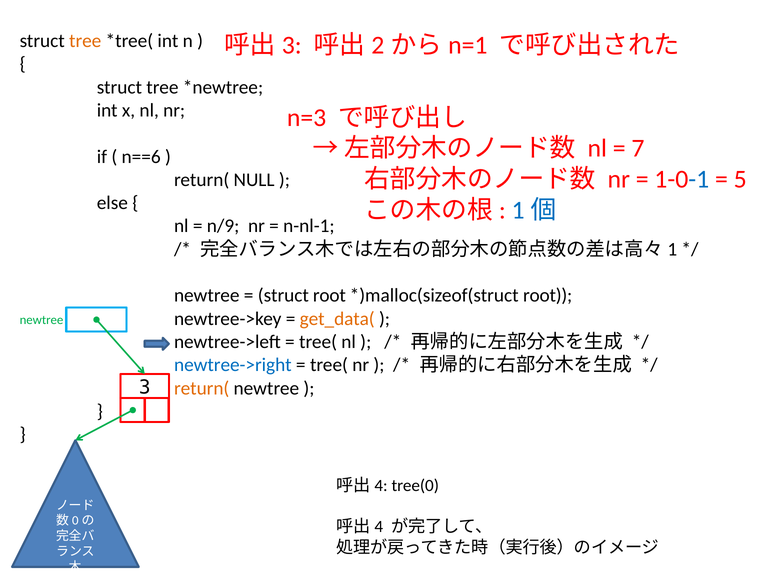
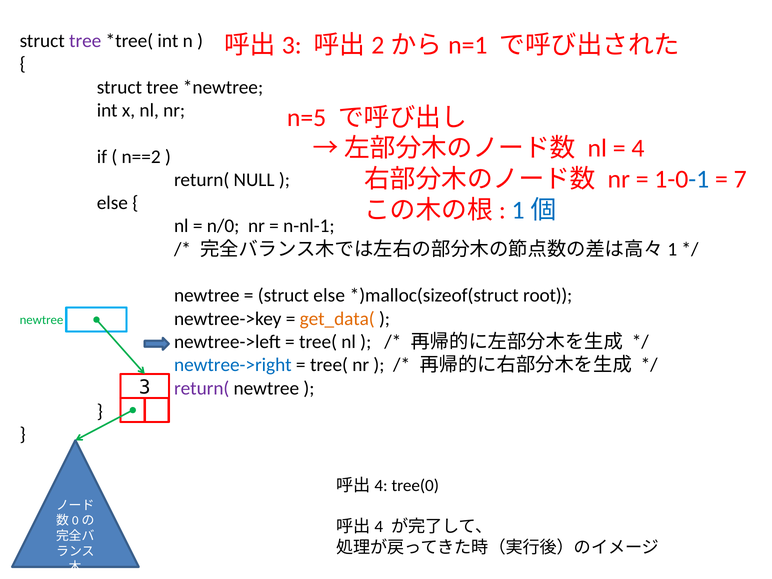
tree at (85, 41) colour: orange -> purple
n=3: n=3 -> n=5
7: 7 -> 4
n==6: n==6 -> n==2
5: 5 -> 7
n/9: n/9 -> n/0
struct root: root -> else
return( at (202, 388) colour: orange -> purple
